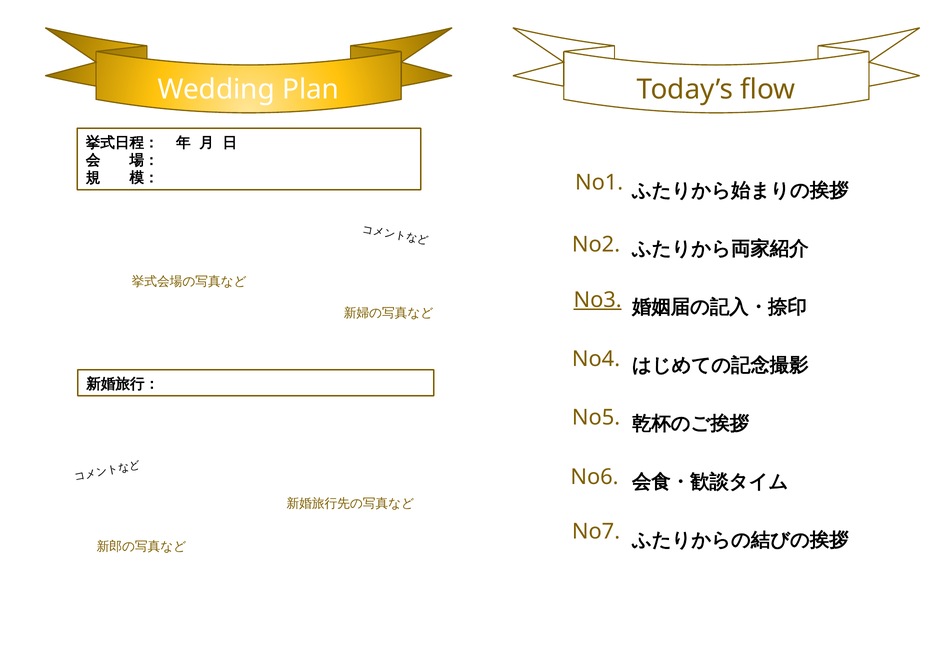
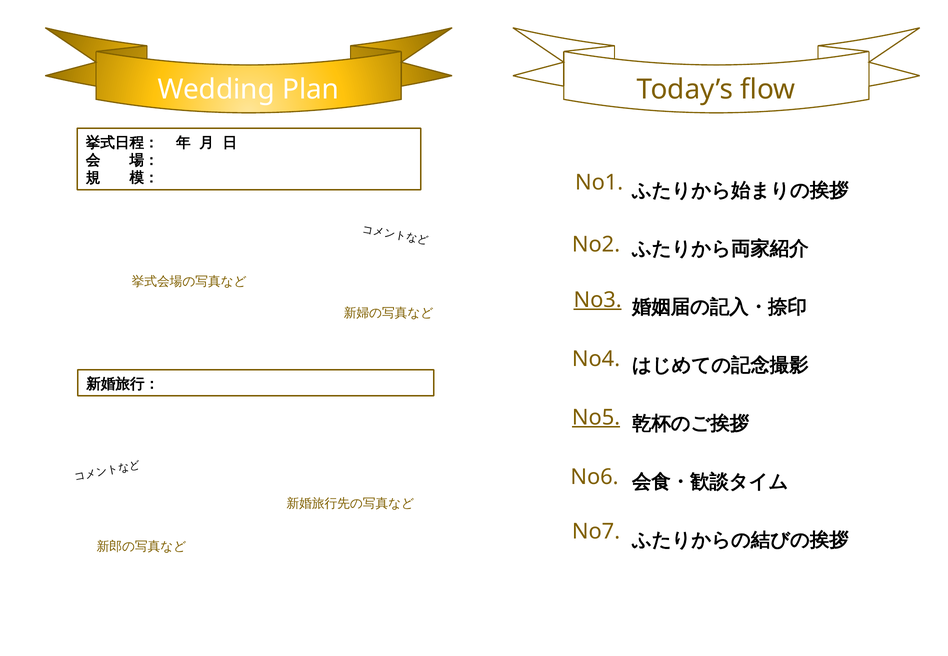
No5 underline: none -> present
